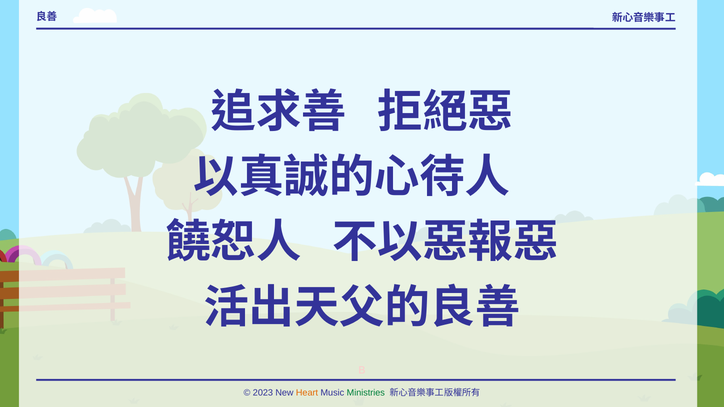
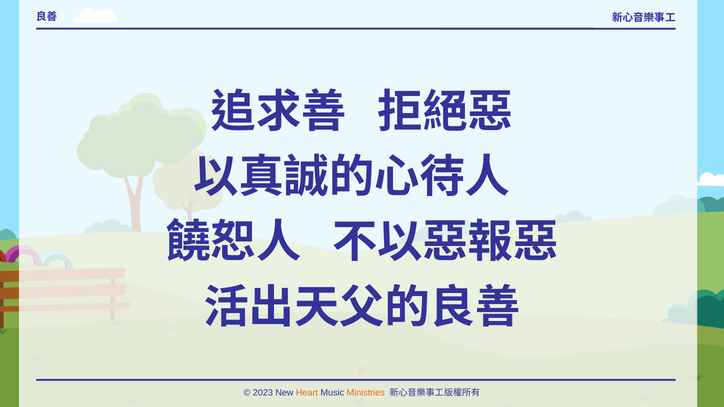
Ministries colour: green -> orange
